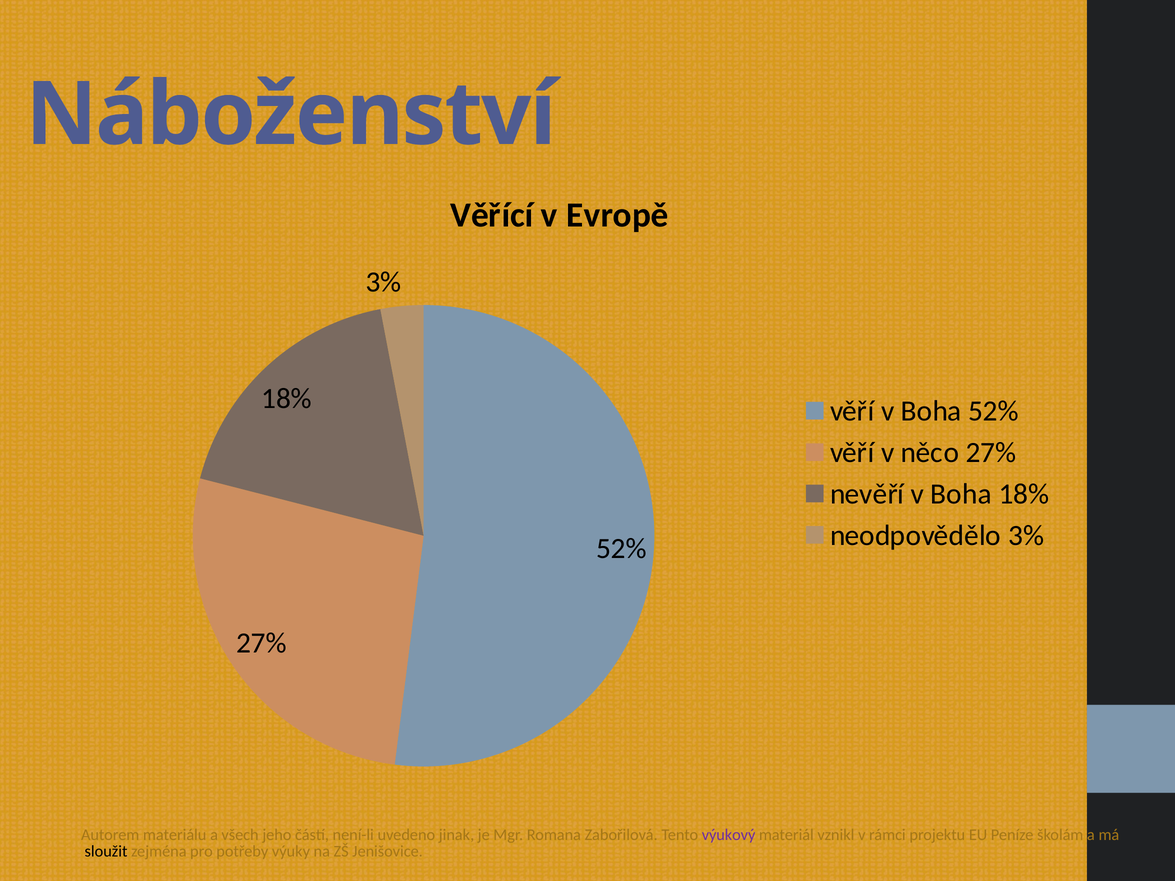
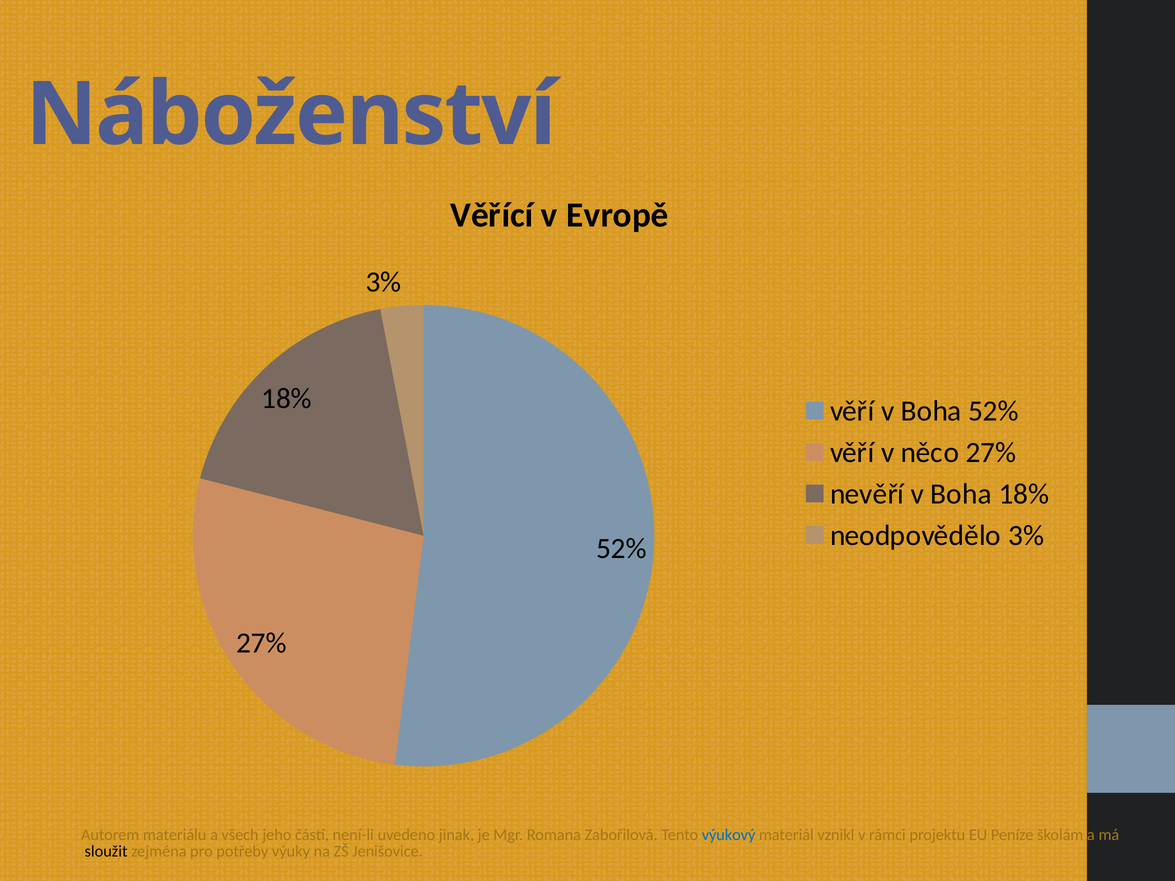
výukový colour: purple -> blue
